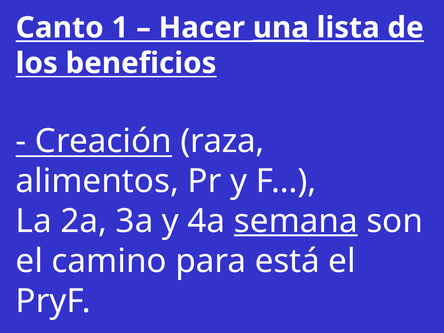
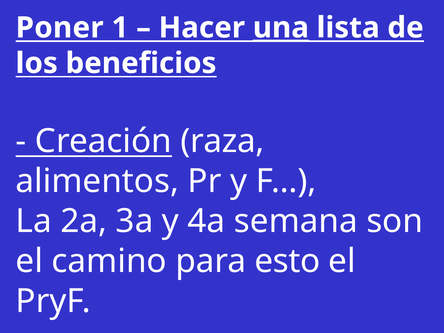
Canto: Canto -> Poner
semana underline: present -> none
está: está -> esto
